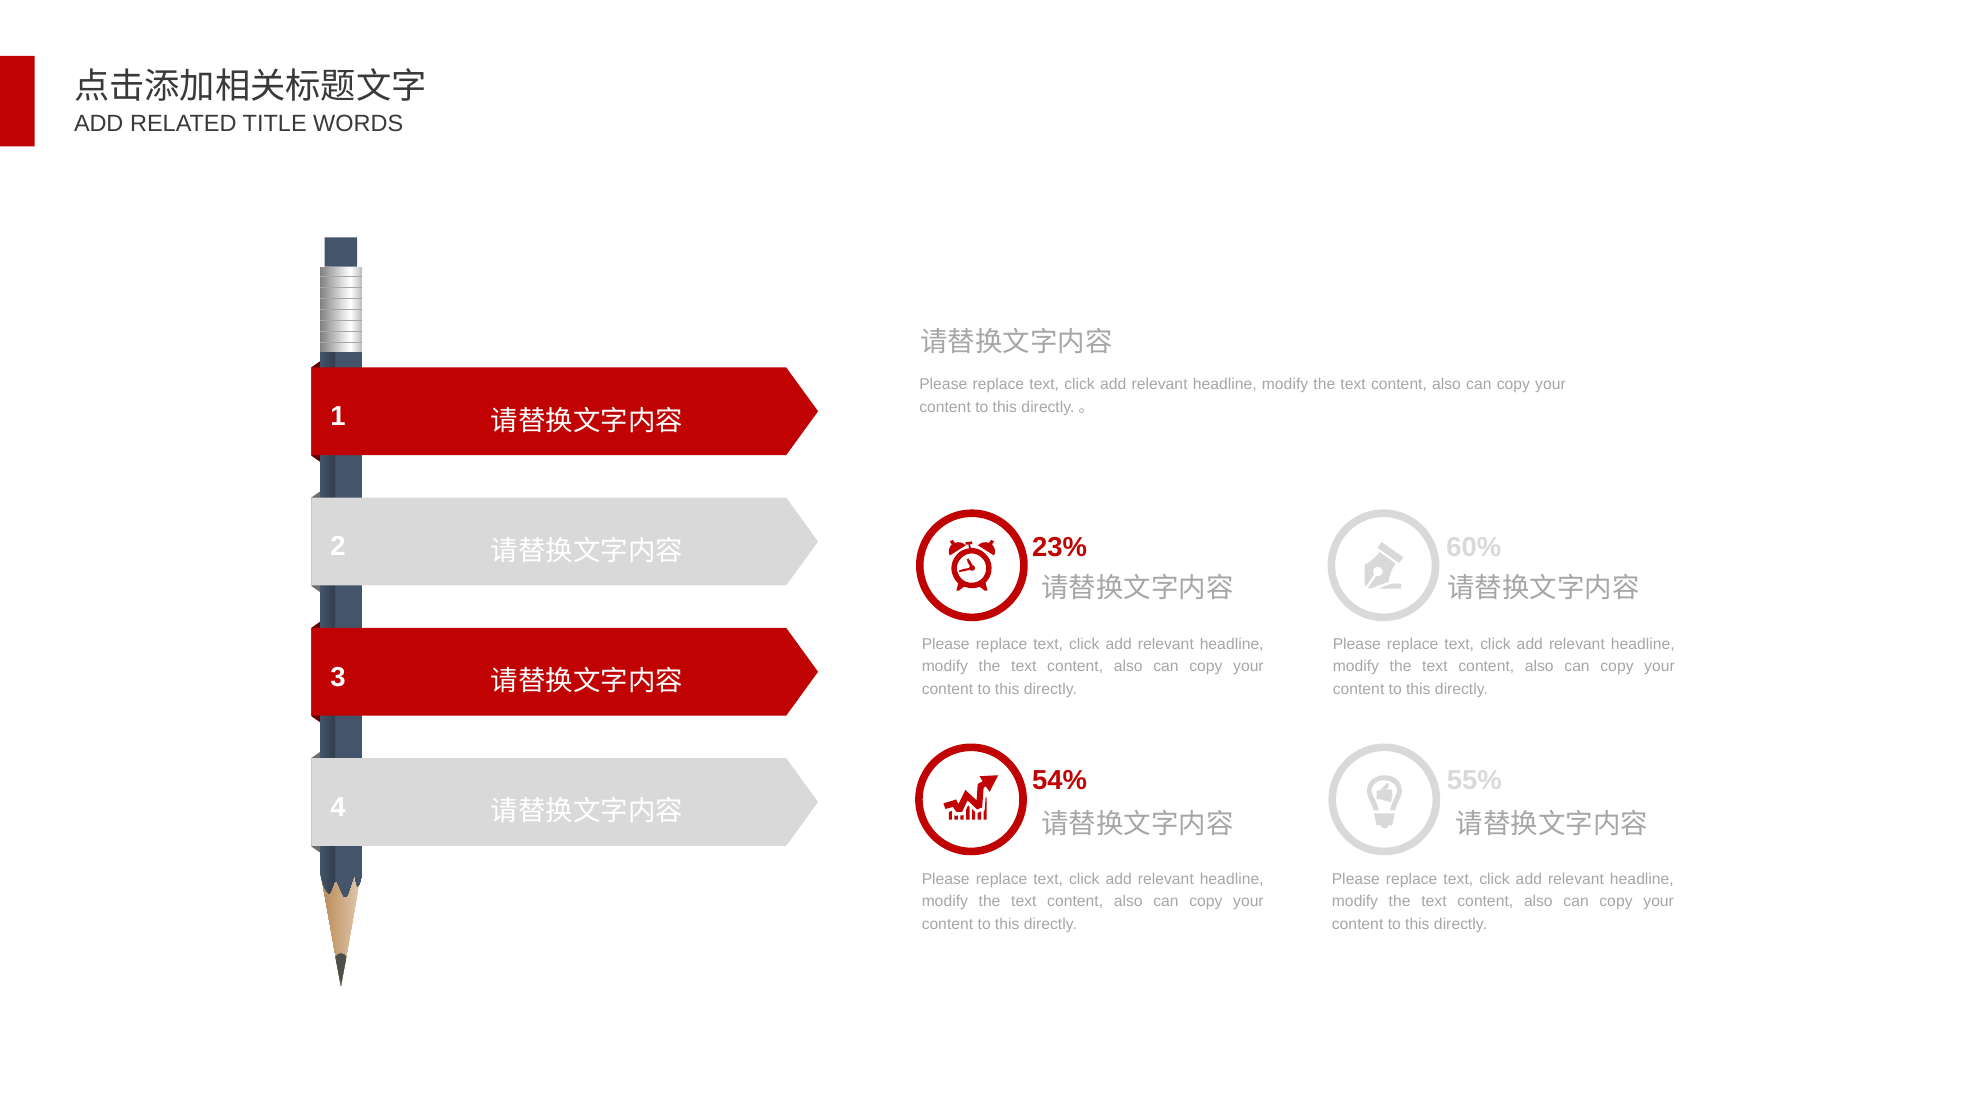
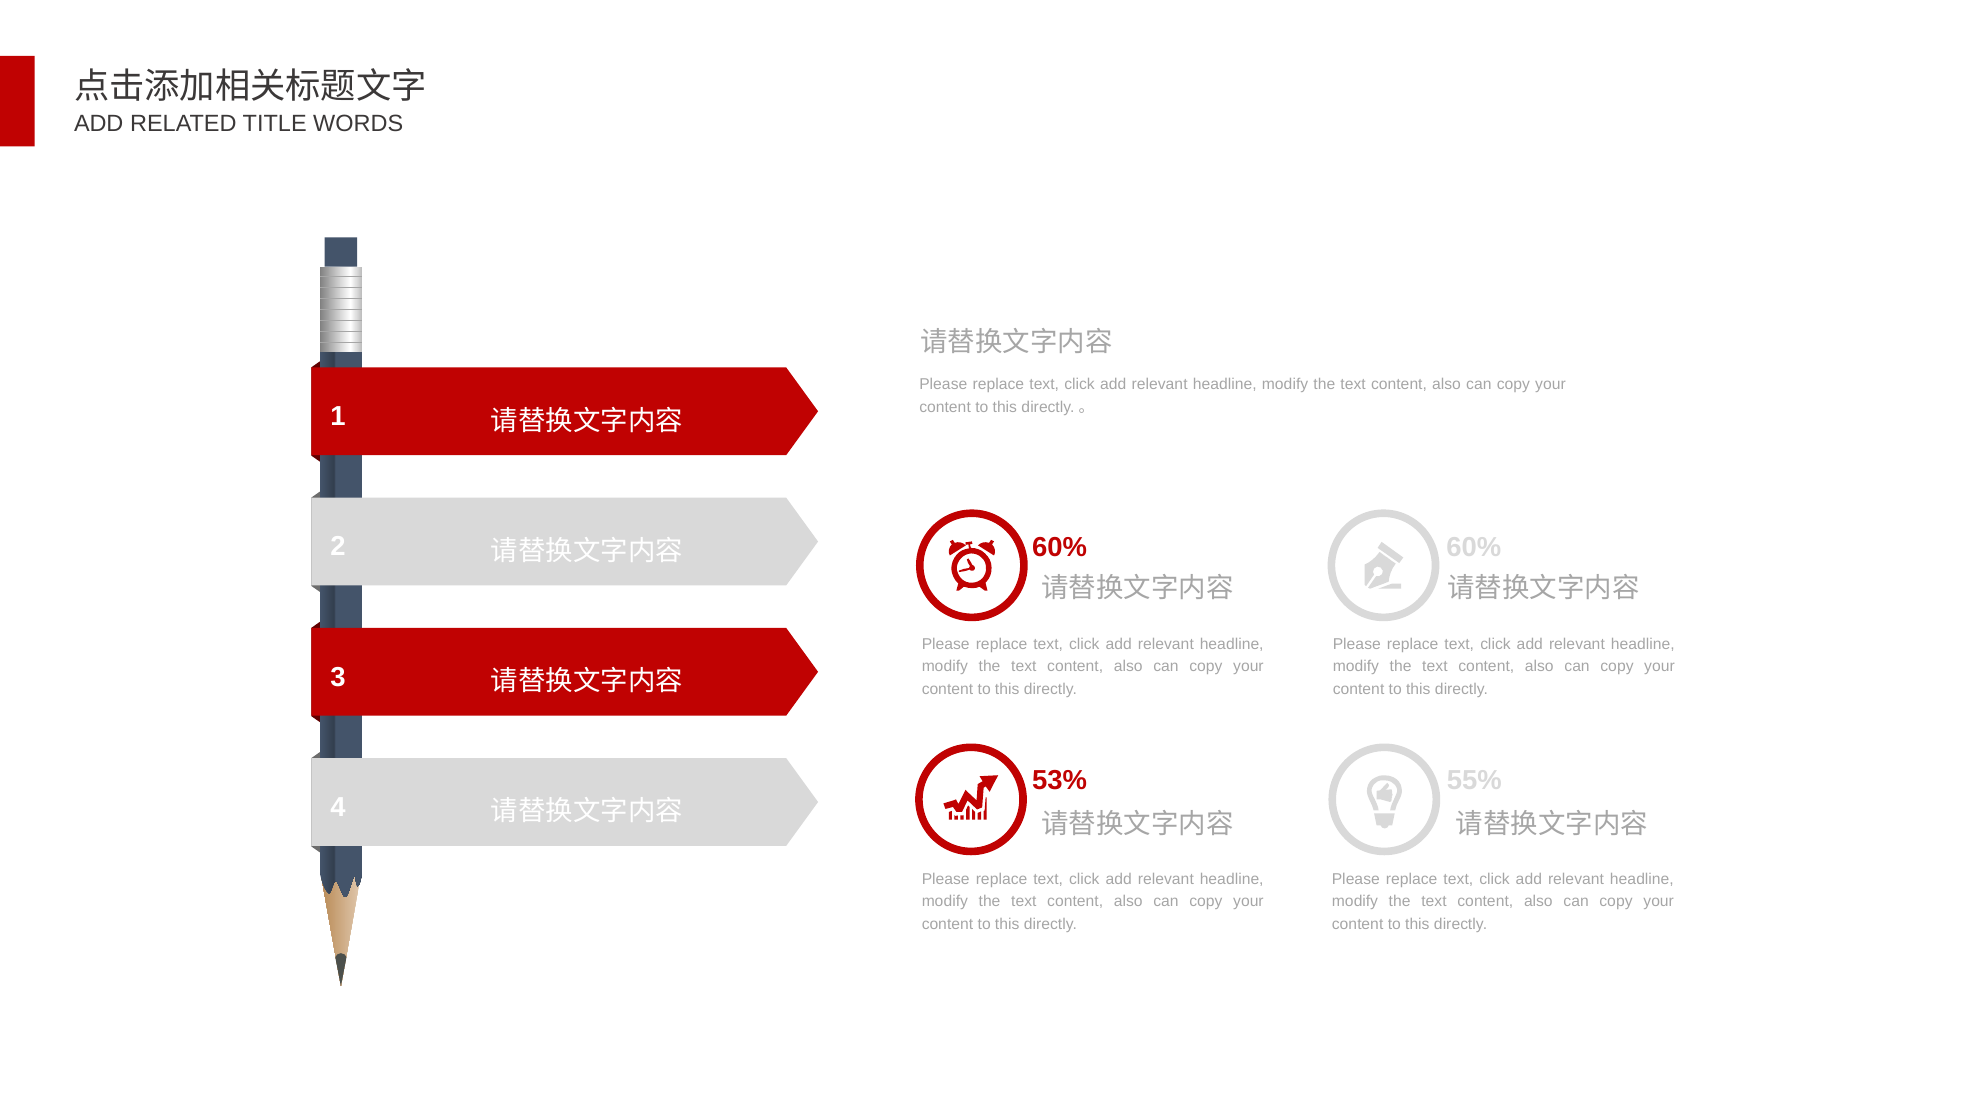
23% at (1060, 547): 23% -> 60%
54%: 54% -> 53%
